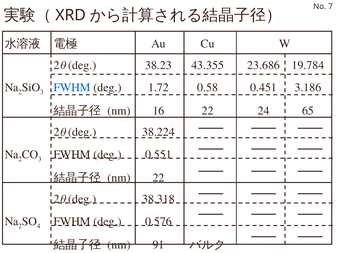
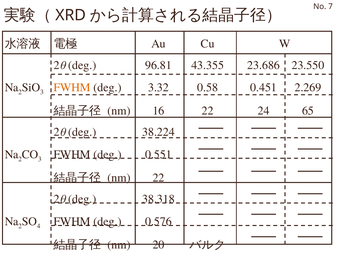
38.23: 38.23 -> 96.81
19.784: 19.784 -> 23.550
FWHM at (72, 88) colour: blue -> orange
1.72: 1.72 -> 3.32
3.186: 3.186 -> 2.269
91: 91 -> 20
